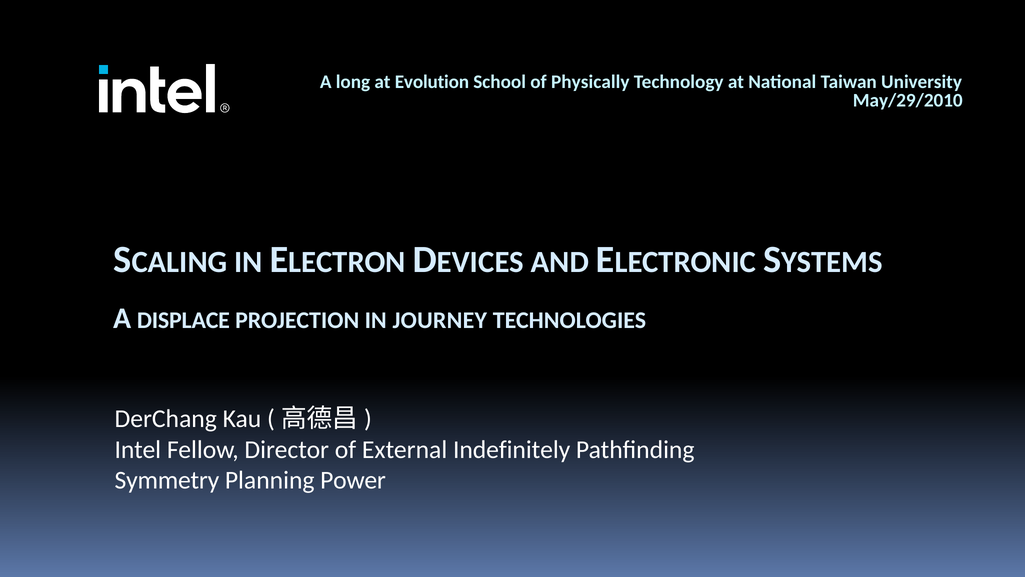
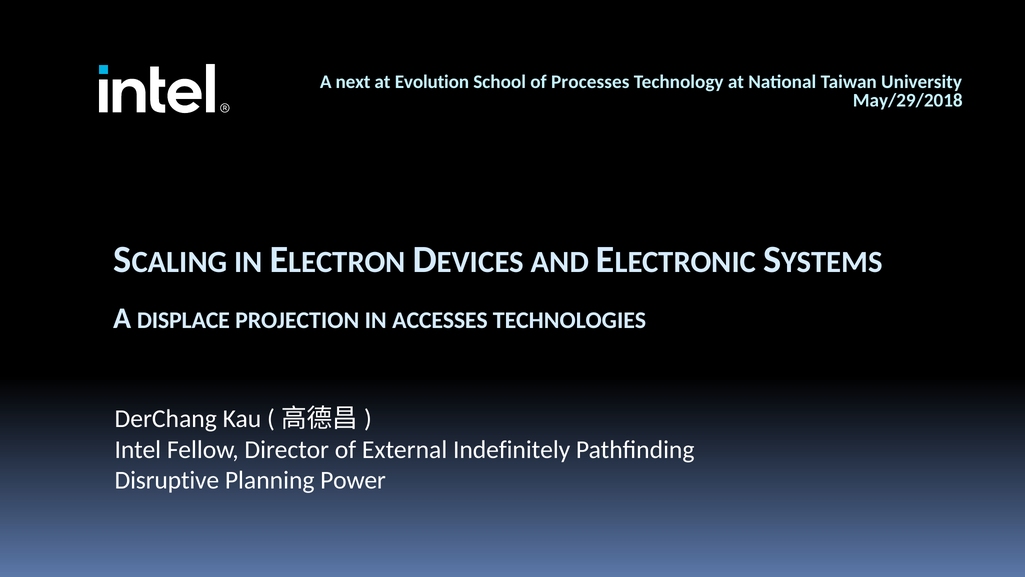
long: long -> next
Physically: Physically -> Processes
May/29/2010: May/29/2010 -> May/29/2018
JOURNEY: JOURNEY -> ACCESSES
Symmetry: Symmetry -> Disruptive
